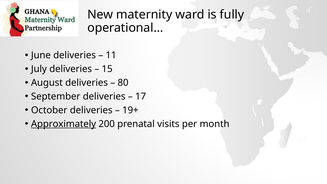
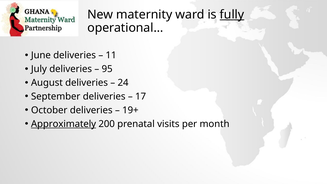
fully underline: none -> present
15: 15 -> 95
80: 80 -> 24
